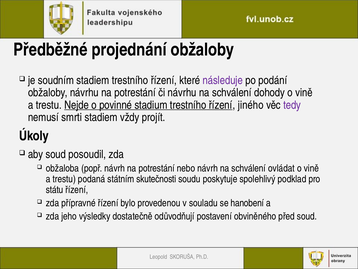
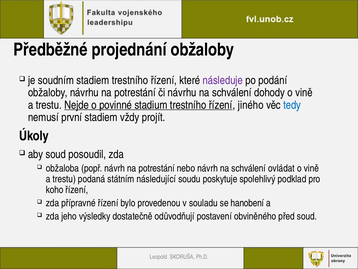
tedy colour: purple -> blue
smrti: smrti -> první
skutečnosti: skutečnosti -> následující
státu: státu -> koho
